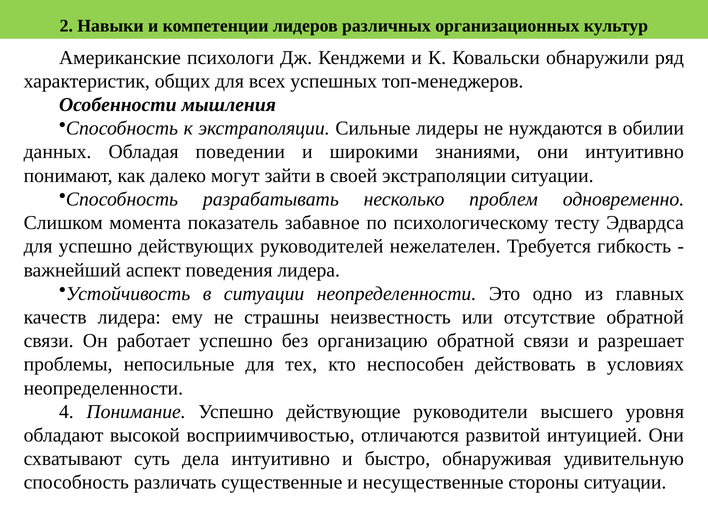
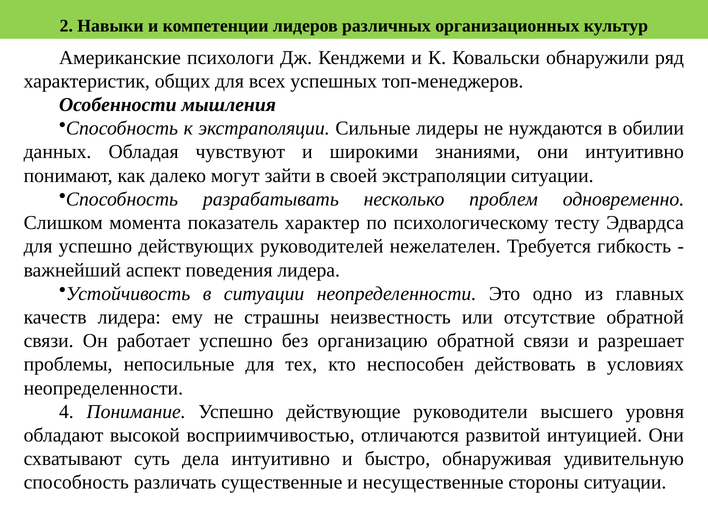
поведении: поведении -> чувствуют
забавное: забавное -> характер
